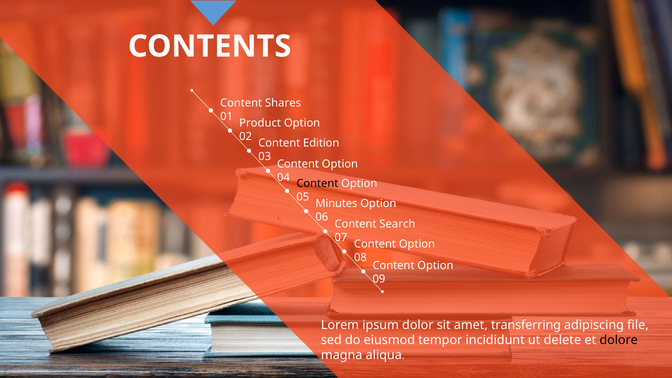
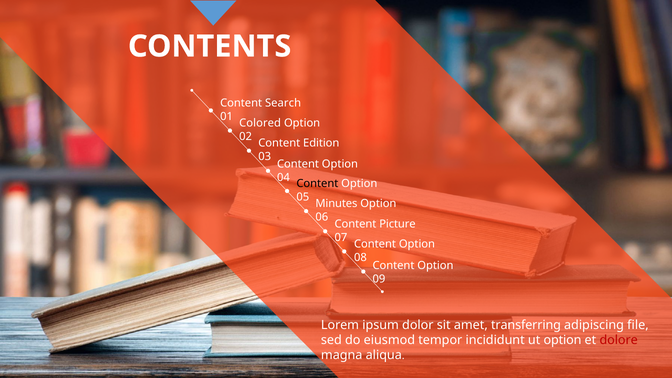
Shares: Shares -> Search
Product: Product -> Colored
Search: Search -> Picture
ut delete: delete -> option
dolore colour: black -> red
